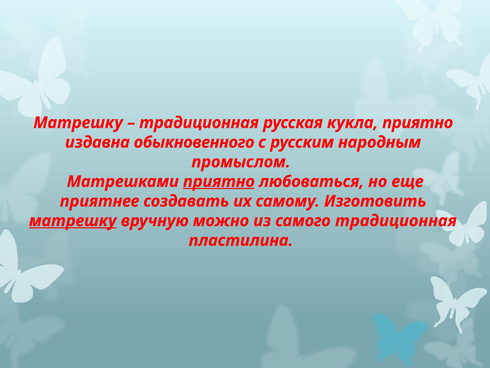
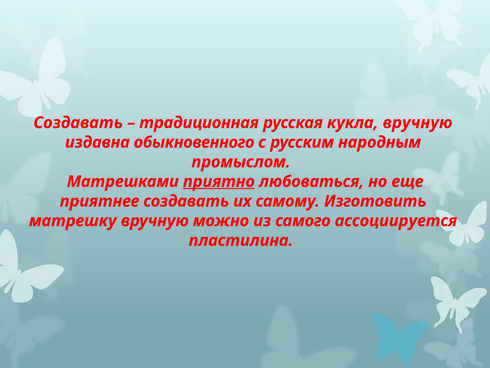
Матрешку at (78, 123): Матрешку -> Создавать
кукла приятно: приятно -> вручную
матрешку at (73, 221) underline: present -> none
самого традиционная: традиционная -> ассоциируется
